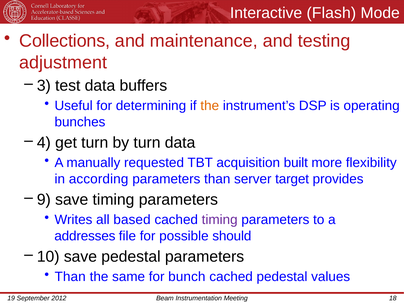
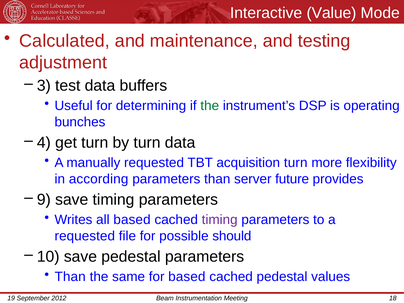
Flash: Flash -> Value
Collections: Collections -> Calculated
the at (210, 106) colour: orange -> green
acquisition built: built -> turn
target: target -> future
addresses at (85, 236): addresses -> requested
for bunch: bunch -> based
